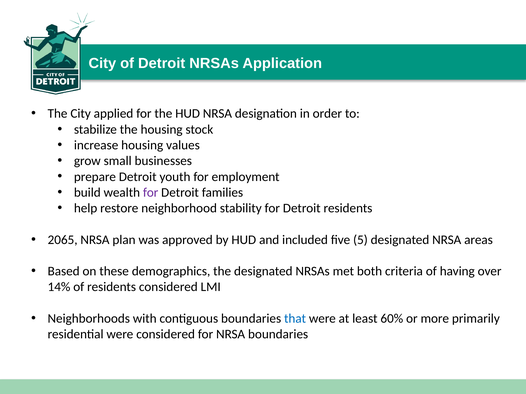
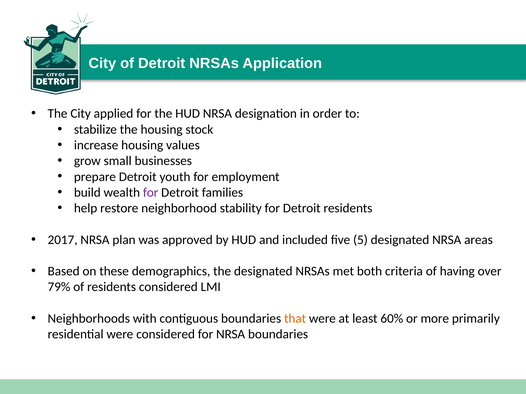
2065: 2065 -> 2017
14%: 14% -> 79%
that colour: blue -> orange
